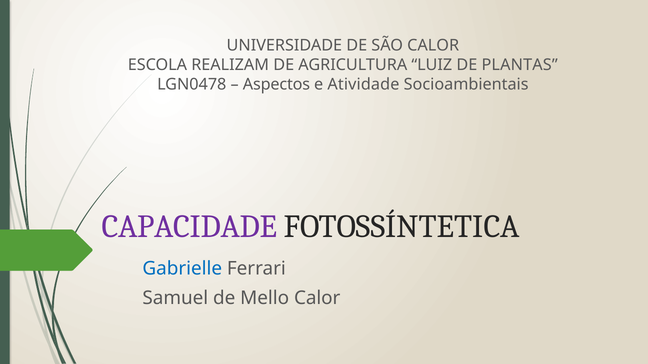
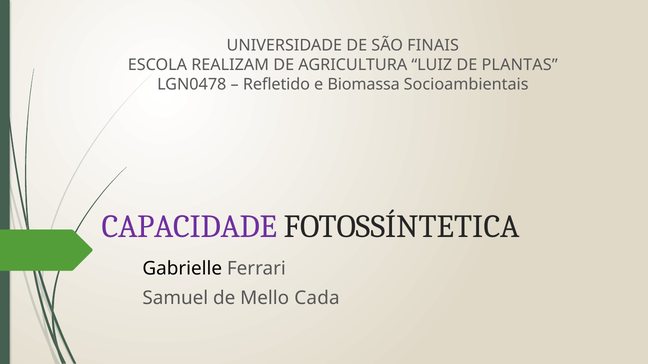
SÃO CALOR: CALOR -> FINAIS
Aspectos: Aspectos -> Refletido
Atividade: Atividade -> Biomassa
Gabrielle colour: blue -> black
Mello Calor: Calor -> Cada
